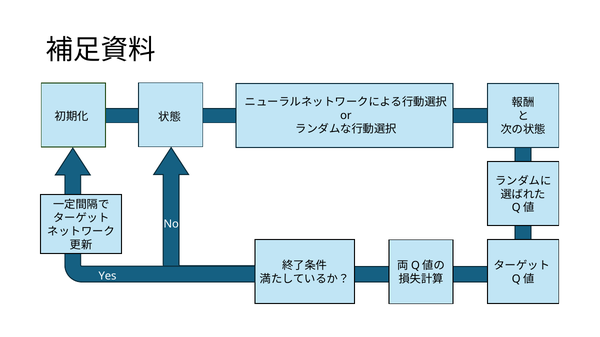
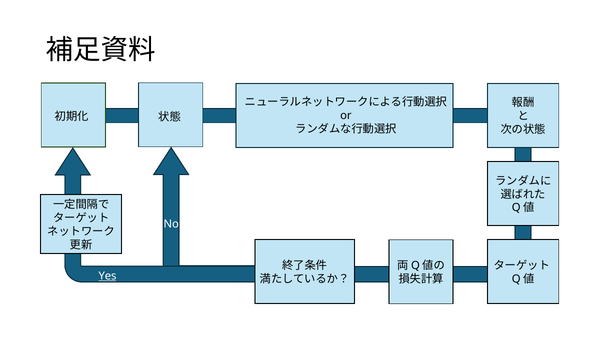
Yes underline: none -> present
